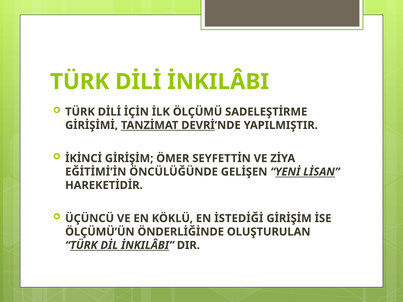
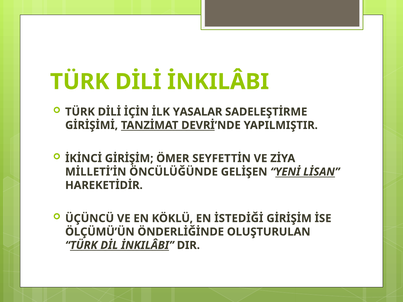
ÖLÇÜMÜ: ÖLÇÜMÜ -> YASALAR
EĞİTİMİ’İN: EĞİTİMİ’İN -> MİLLETİ’İN
